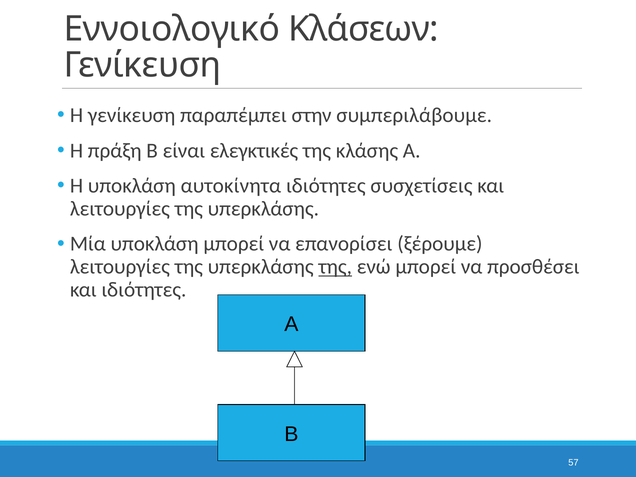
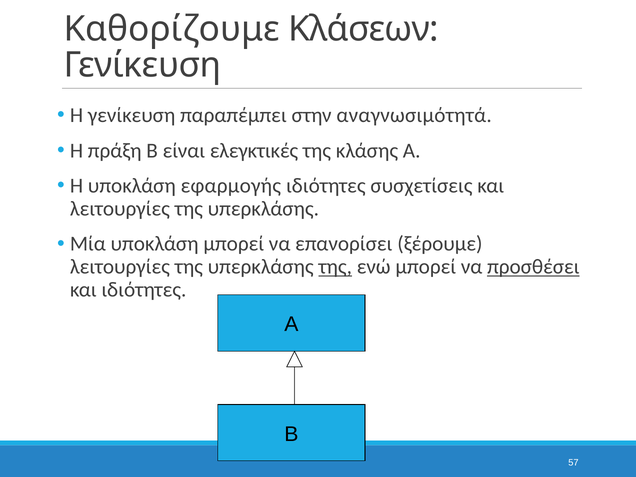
Εννοιολογικό: Εννοιολογικό -> Καθορίζουμε
συμπεριλάβουμε: συμπεριλάβουμε -> αναγνωσιμότητά
αυτοκίνητα: αυτοκίνητα -> εφαρμογής
προσθέσει underline: none -> present
